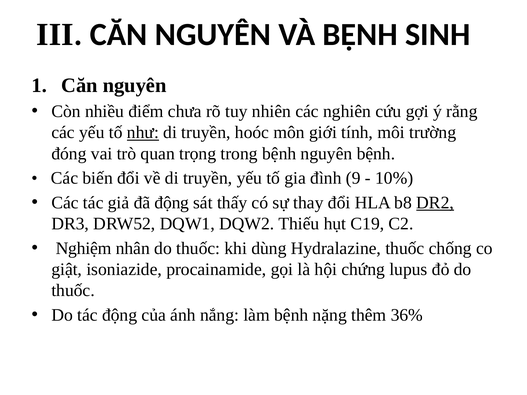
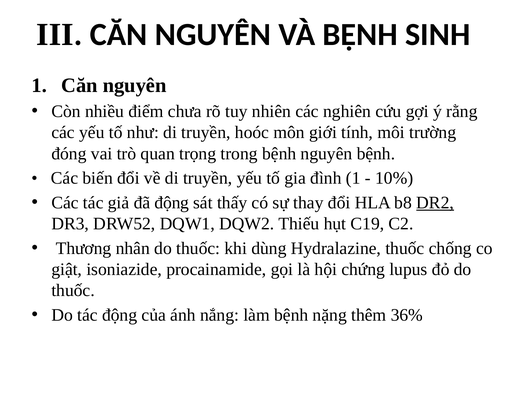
như underline: present -> none
đình 9: 9 -> 1
Nghiệm: Nghiệm -> Thương
